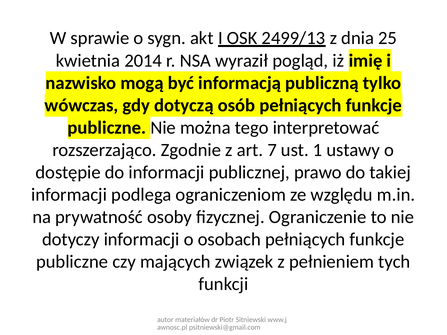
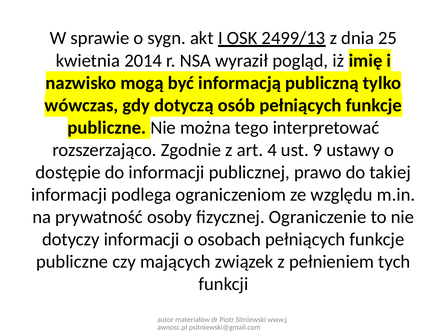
7: 7 -> 4
1: 1 -> 9
